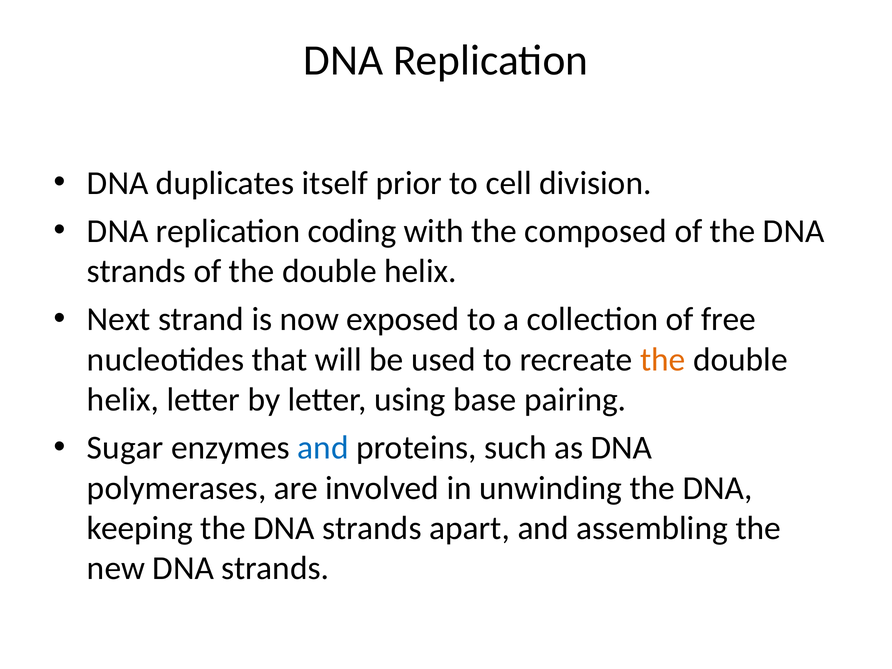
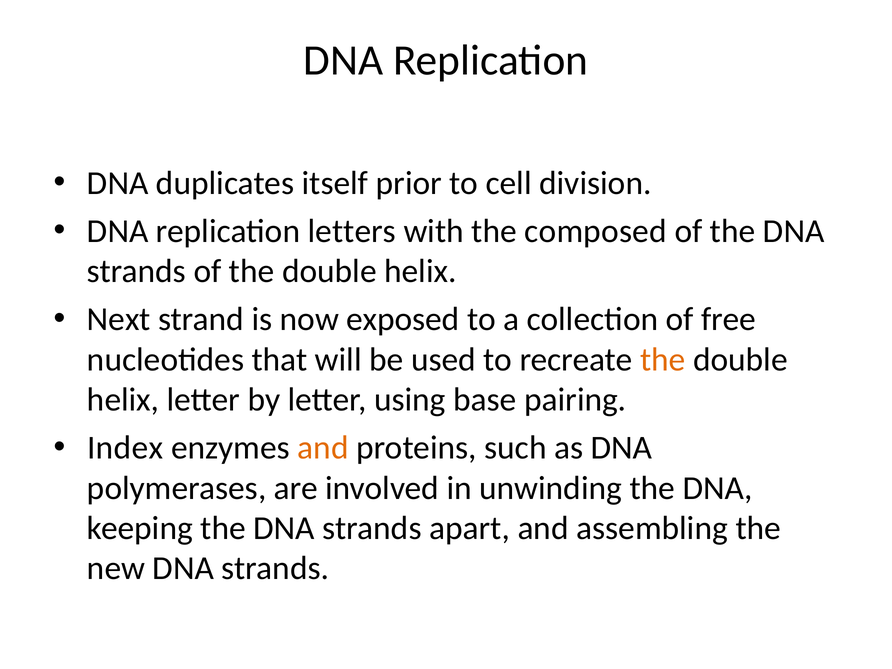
coding: coding -> letters
Sugar: Sugar -> Index
and at (323, 448) colour: blue -> orange
